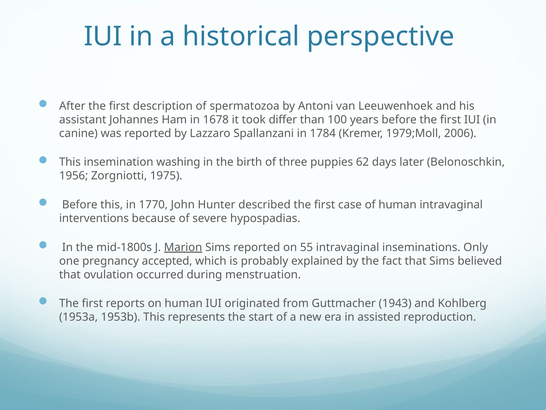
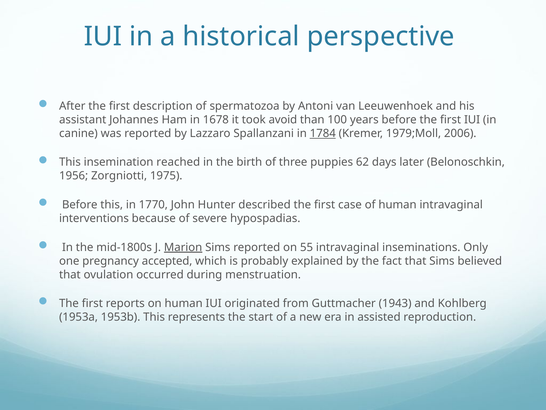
differ: differ -> avoid
1784 underline: none -> present
washing: washing -> reached
